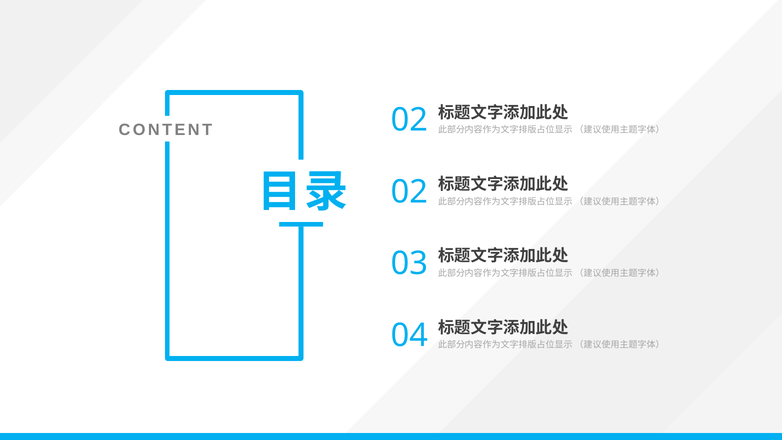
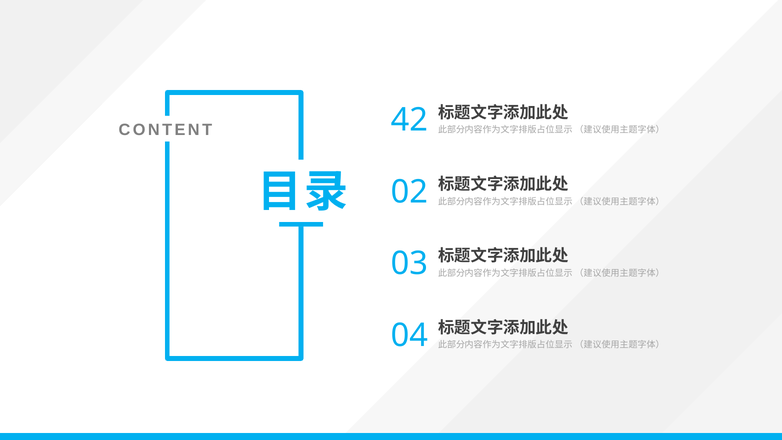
CONTENT 02: 02 -> 42
